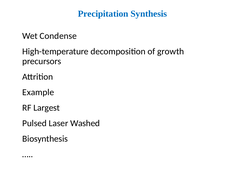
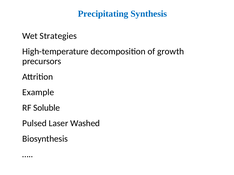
Precipitation: Precipitation -> Precipitating
Condense: Condense -> Strategies
Largest: Largest -> Soluble
